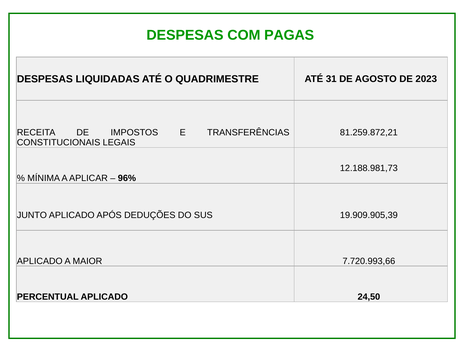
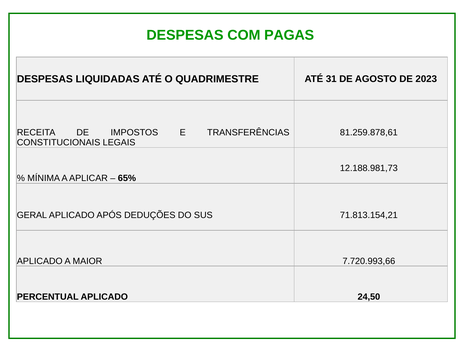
81.259.872,21: 81.259.872,21 -> 81.259.878,61
96%: 96% -> 65%
JUNTO: JUNTO -> GERAL
19.909.905,39: 19.909.905,39 -> 71.813.154,21
